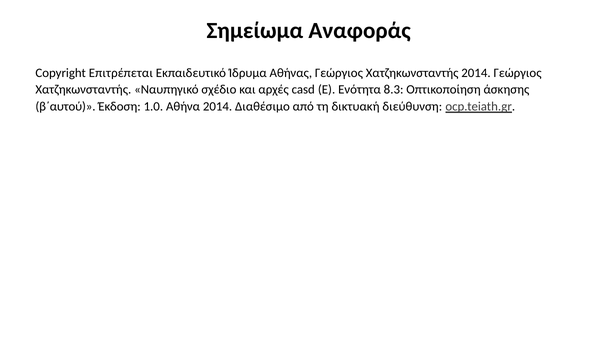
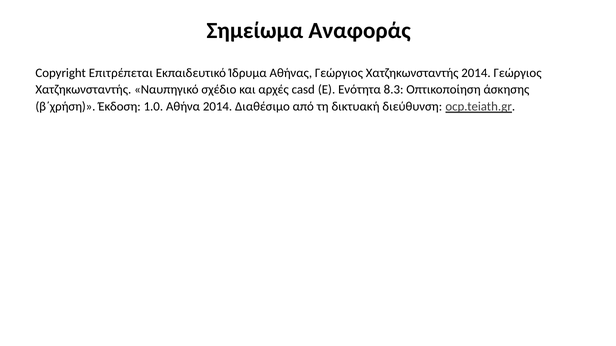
β΄αυτού: β΄αυτού -> β΄χρήση
